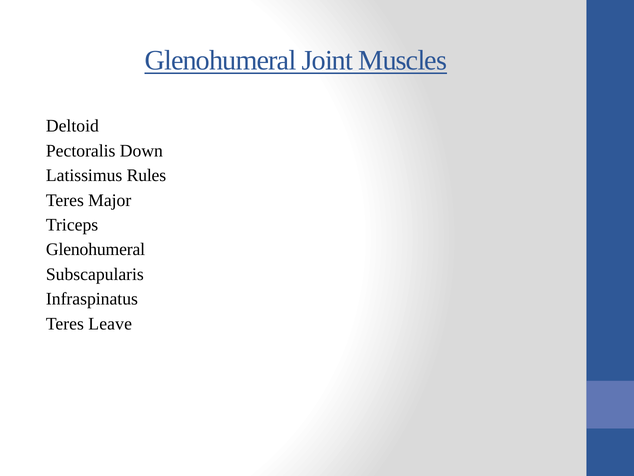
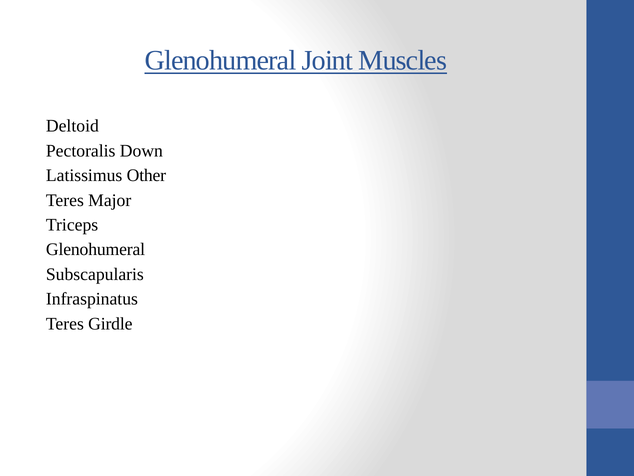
Rules: Rules -> Other
Leave: Leave -> Girdle
